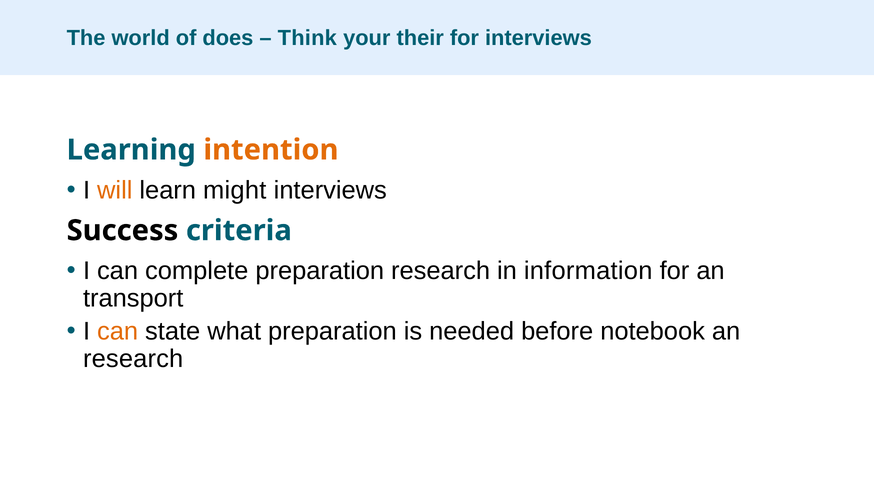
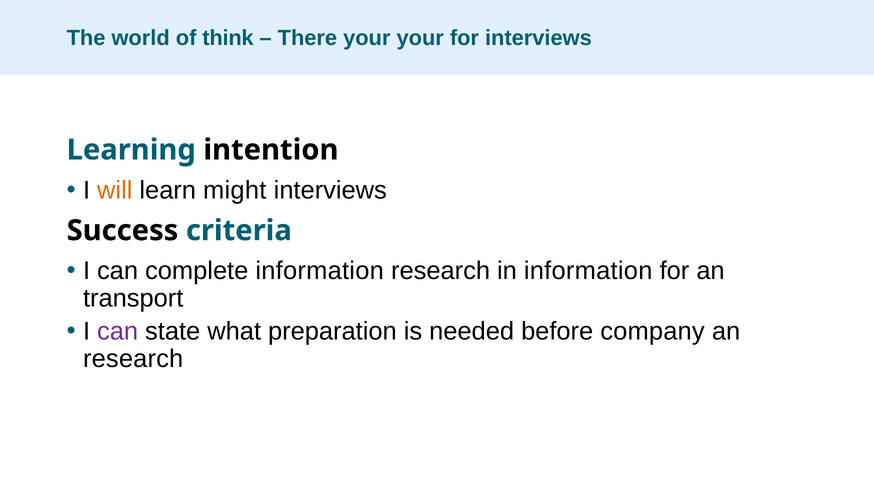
does: does -> think
Think: Think -> There
your their: their -> your
intention colour: orange -> black
complete preparation: preparation -> information
can at (118, 331) colour: orange -> purple
notebook: notebook -> company
